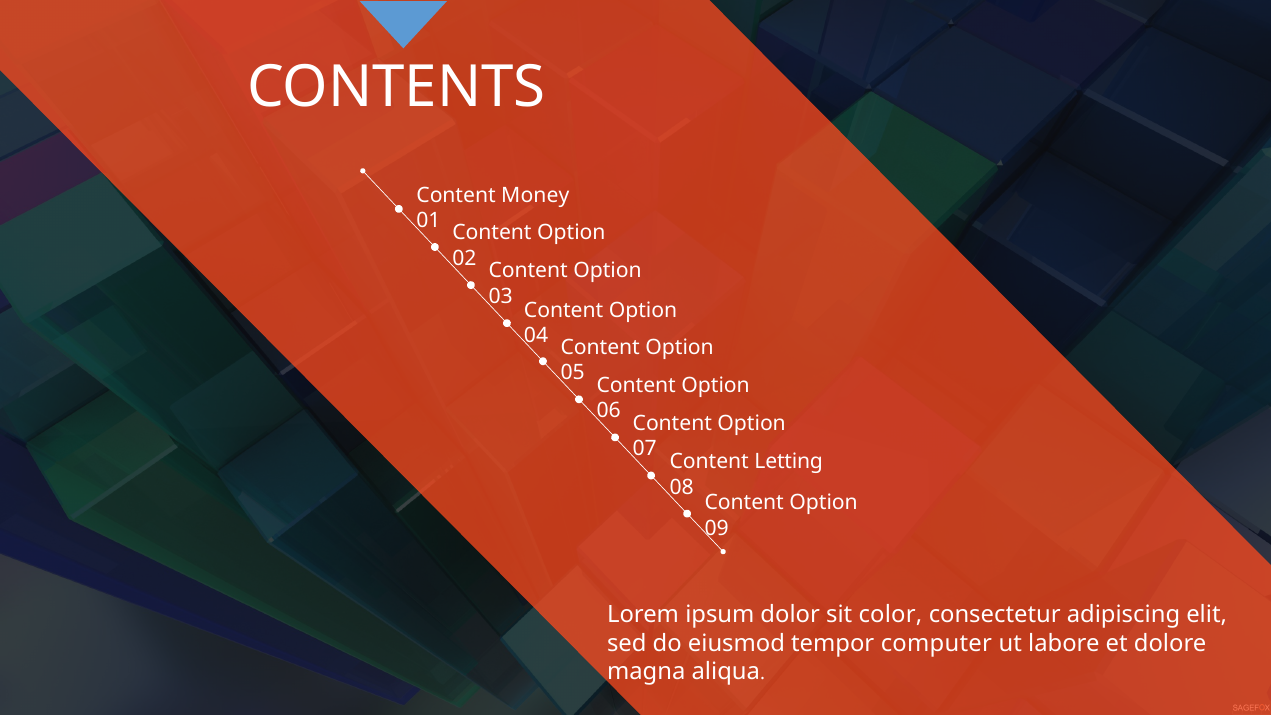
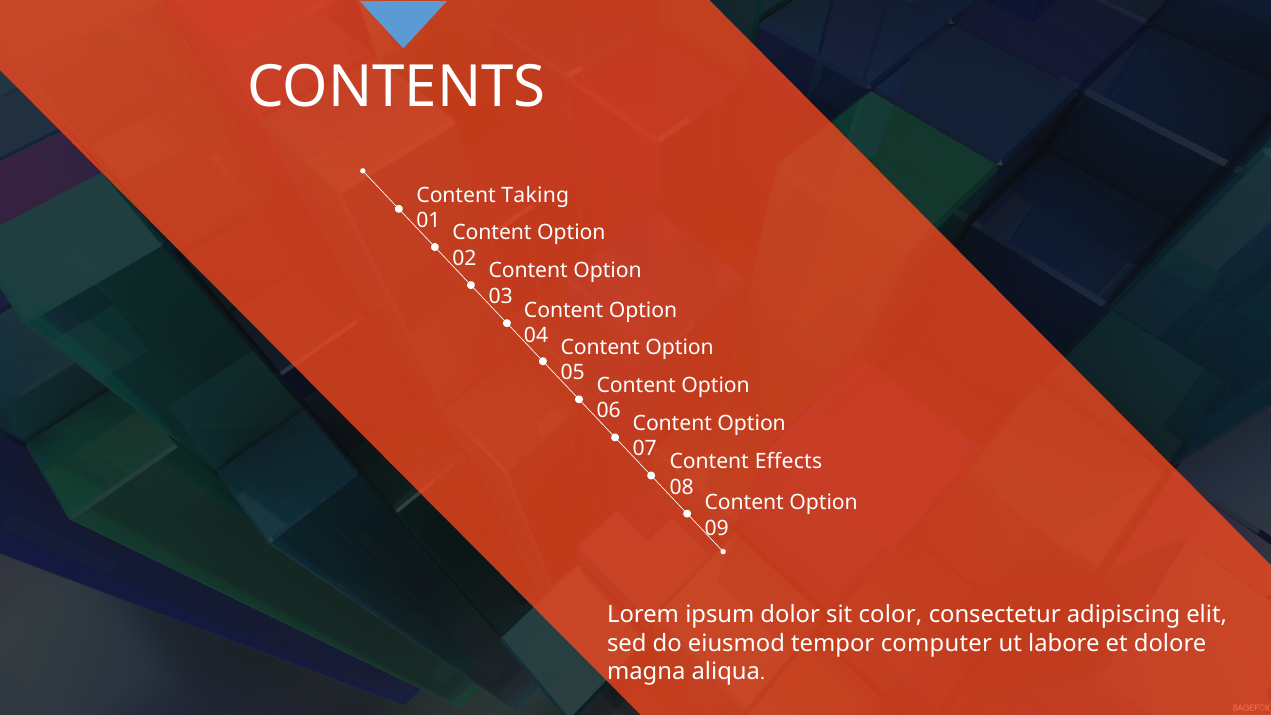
Money: Money -> Taking
Letting: Letting -> Effects
